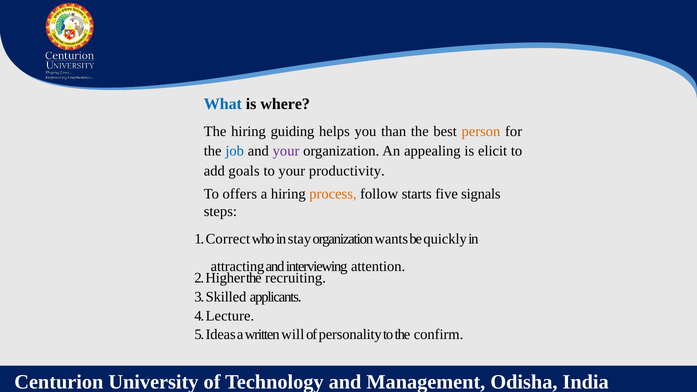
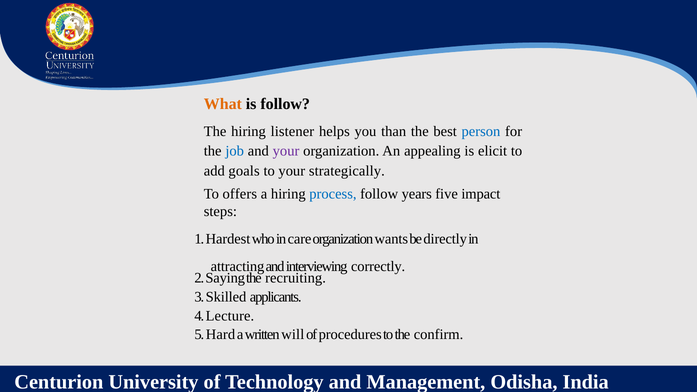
What colour: blue -> orange
is where: where -> follow
guiding: guiding -> listener
person colour: orange -> blue
productivity: productivity -> strategically
process colour: orange -> blue
starts: starts -> years
signals: signals -> impact
Correct: Correct -> Hardest
stay: stay -> care
quickly: quickly -> directly
attention: attention -> correctly
Higher: Higher -> Saying
Ideas: Ideas -> Hard
personality: personality -> procedures
